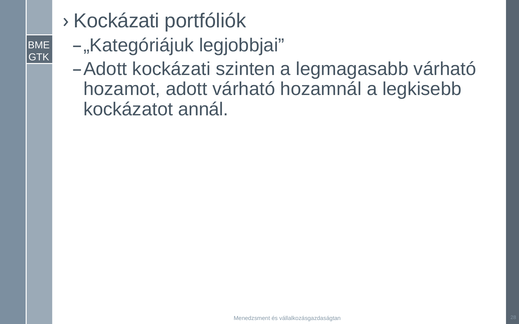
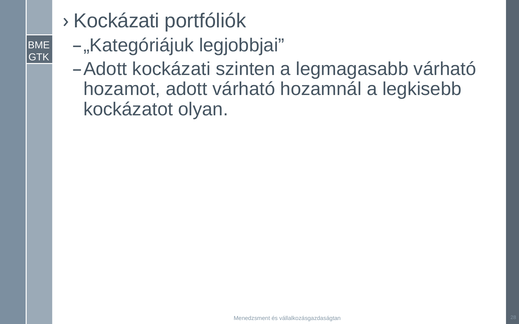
annál: annál -> olyan
